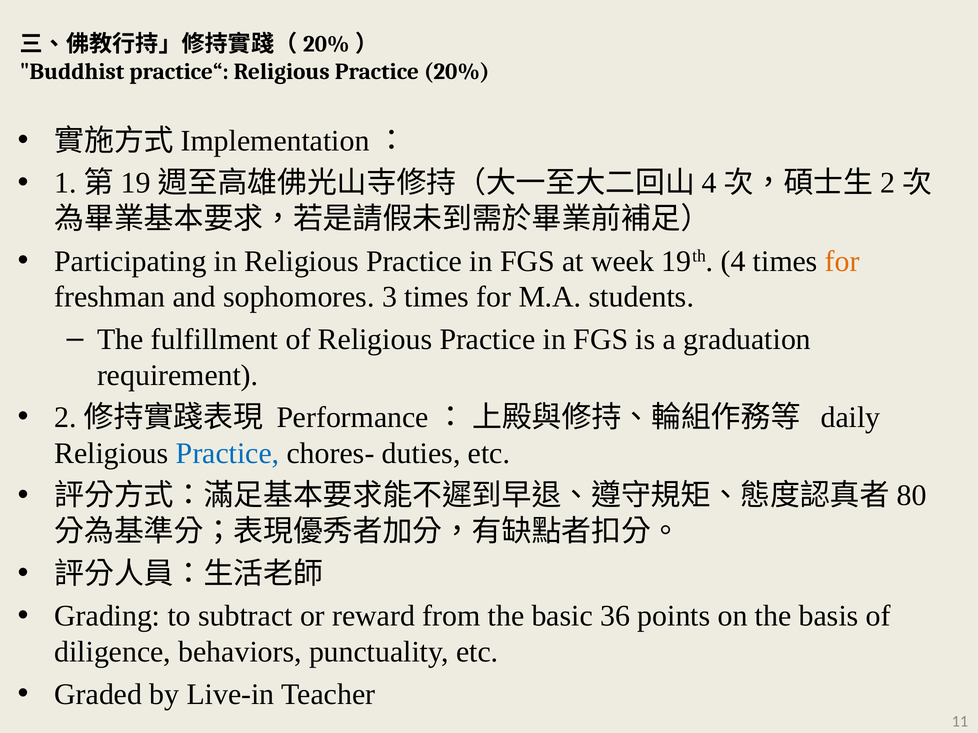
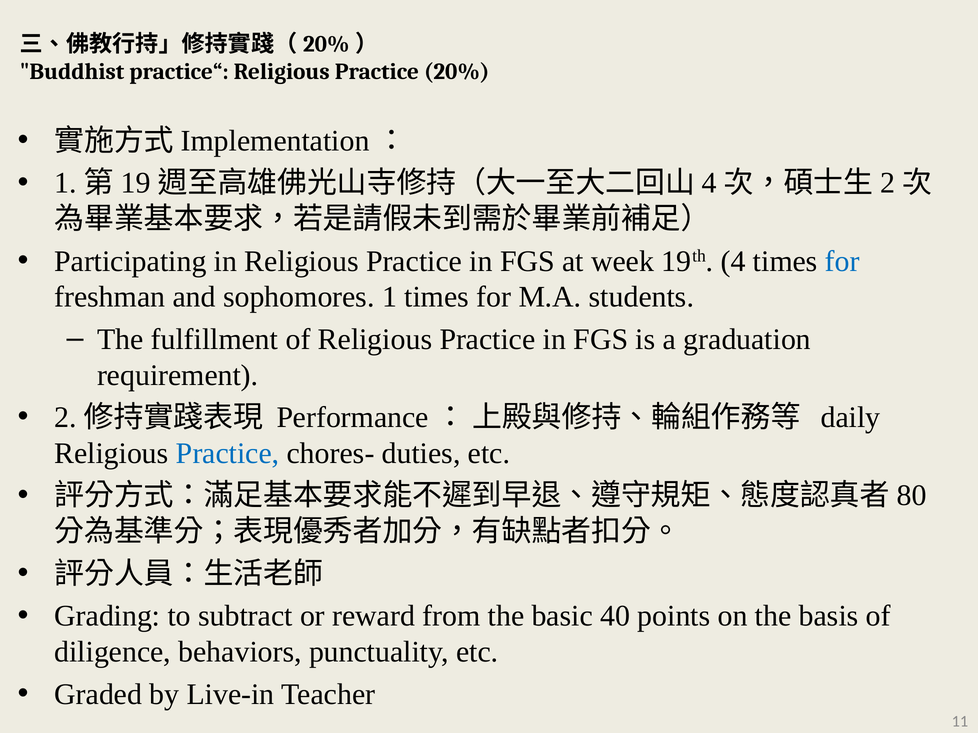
for at (842, 261) colour: orange -> blue
3: 3 -> 1
36: 36 -> 40
